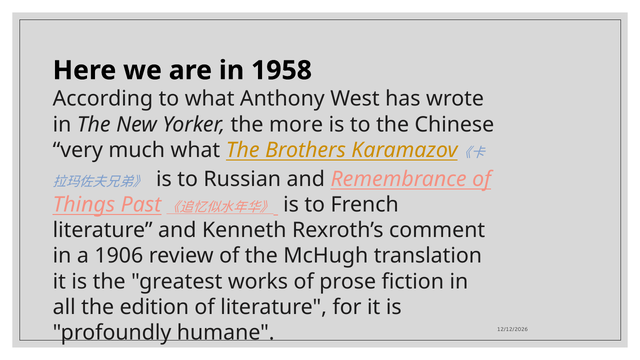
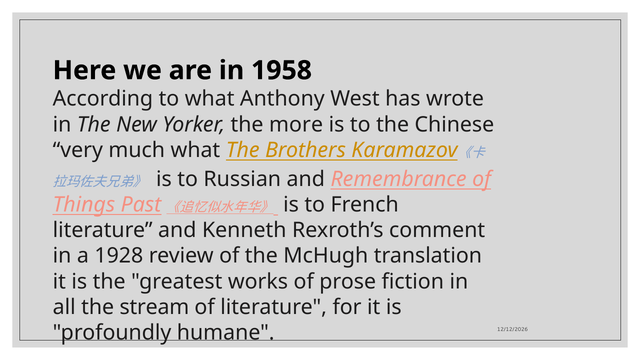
1906: 1906 -> 1928
edition: edition -> stream
